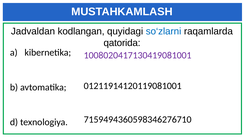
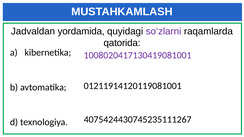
kodlangan: kodlangan -> yordamida
so‘zlarni colour: blue -> purple
7159494360598346276710: 7159494360598346276710 -> 4075424430745235111267
